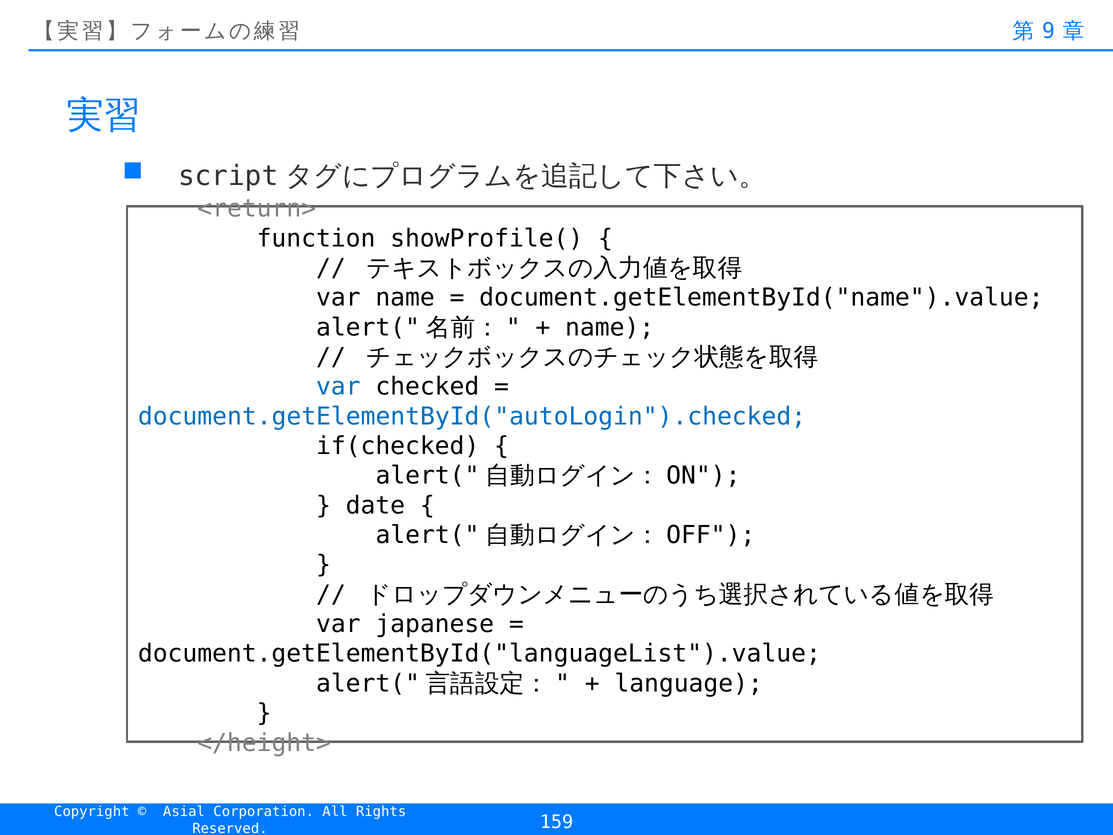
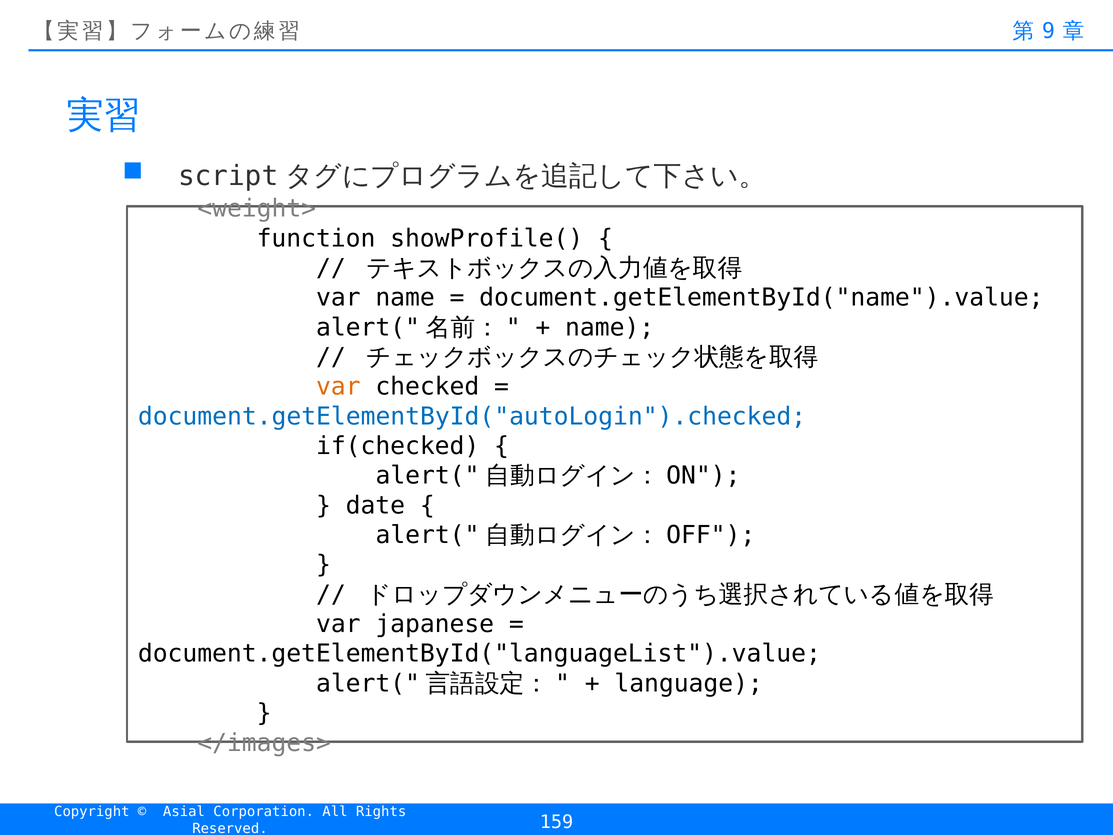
<return>: <return> -> <weight>
var at (338, 387) colour: blue -> orange
</height>: </height> -> </images>
